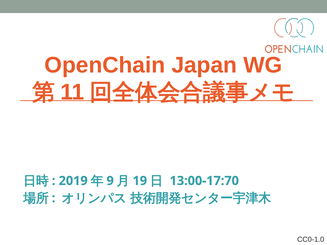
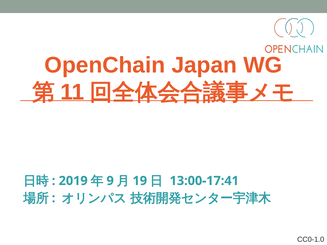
13:00-17:70: 13:00-17:70 -> 13:00-17:41
